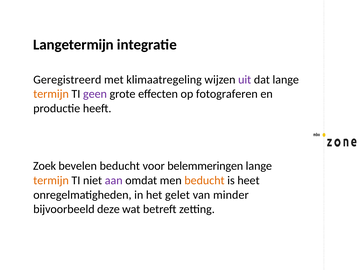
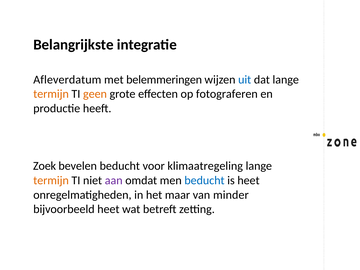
Langetermijn: Langetermijn -> Belangrijkste
Geregistreerd: Geregistreerd -> Afleverdatum
klimaatregeling: klimaatregeling -> belemmeringen
uit colour: purple -> blue
geen colour: purple -> orange
belemmeringen: belemmeringen -> klimaatregeling
beducht at (204, 180) colour: orange -> blue
gelet: gelet -> maar
bijvoorbeeld deze: deze -> heet
